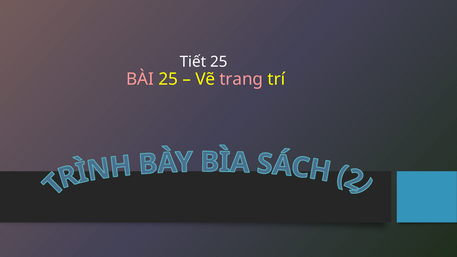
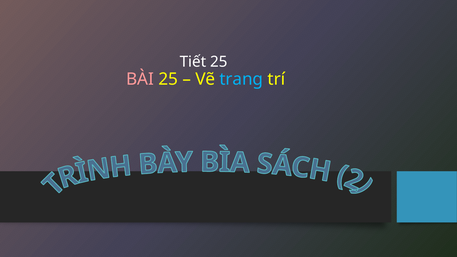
trang colour: pink -> light blue
